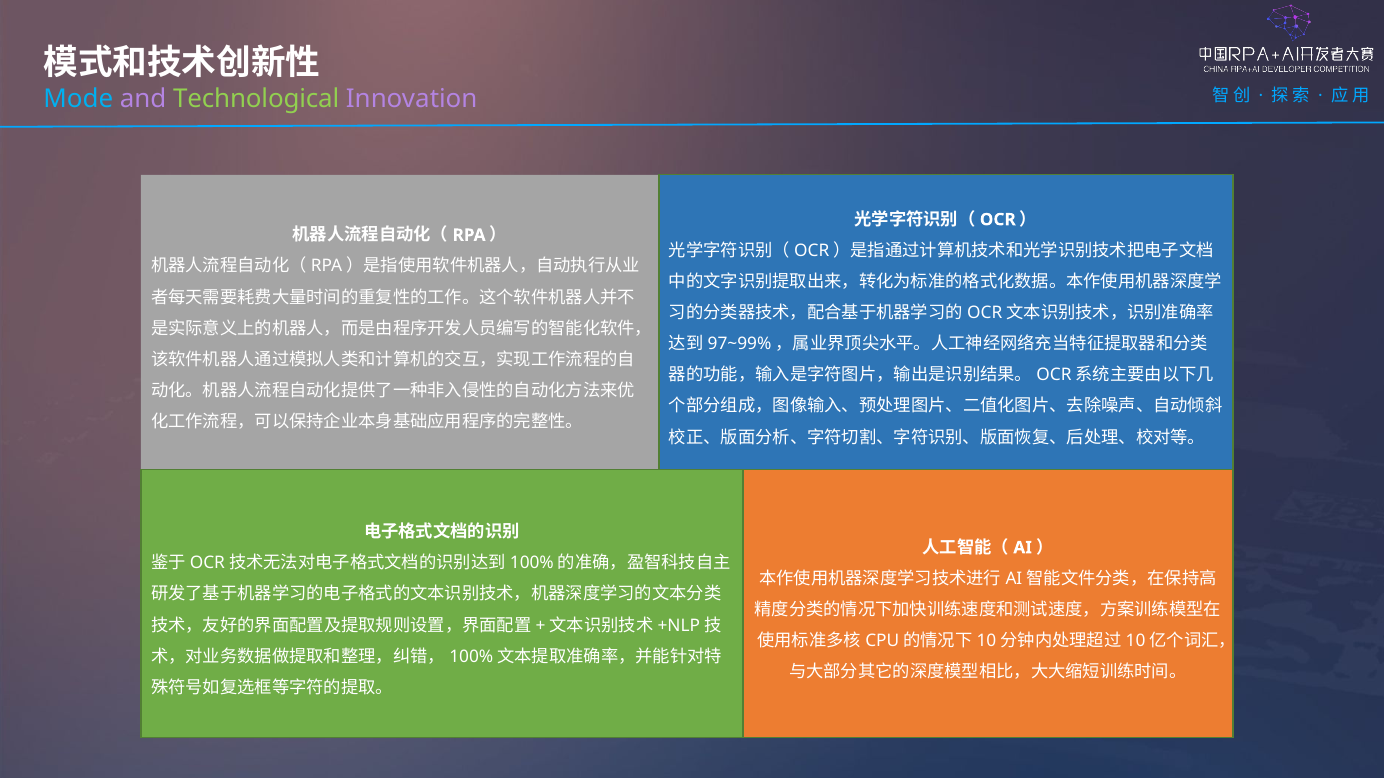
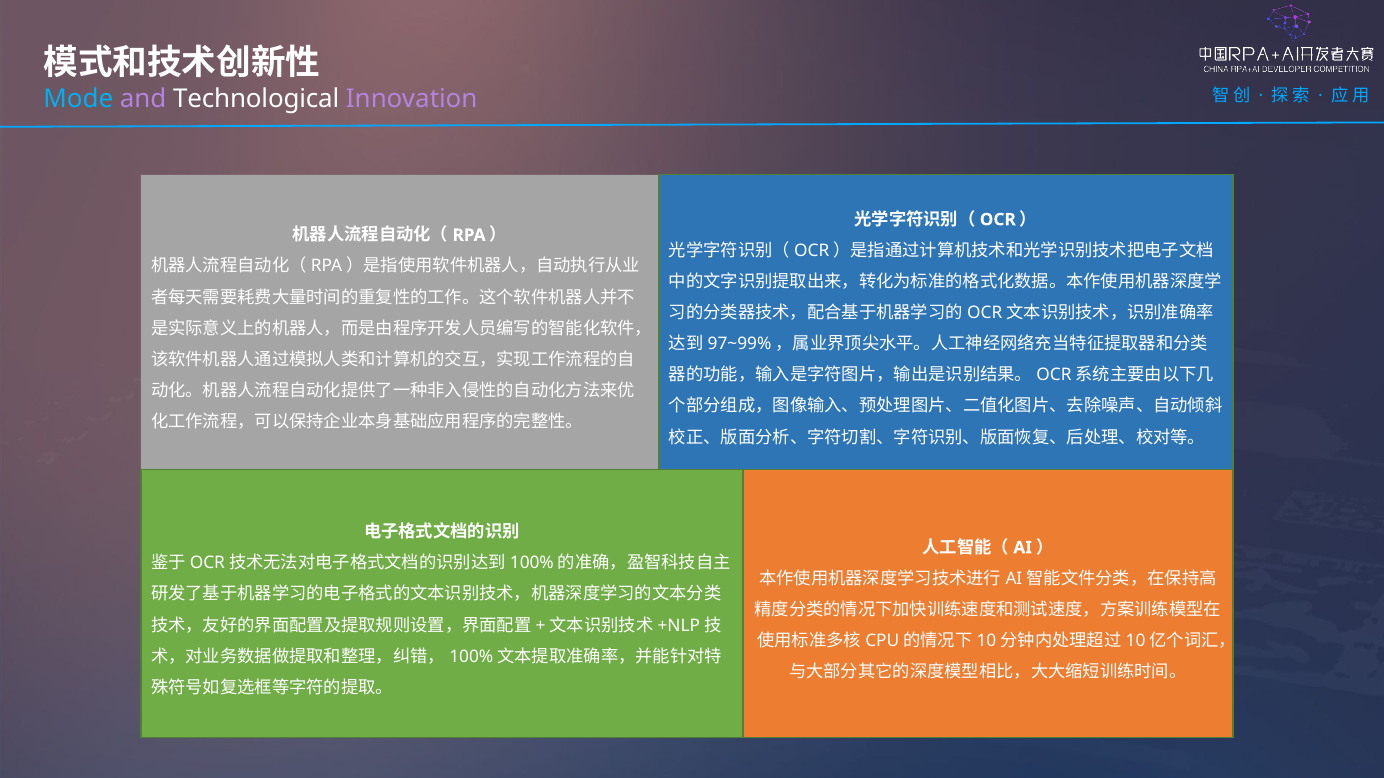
Technological colour: light green -> white
